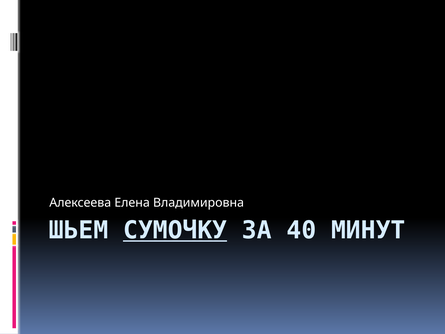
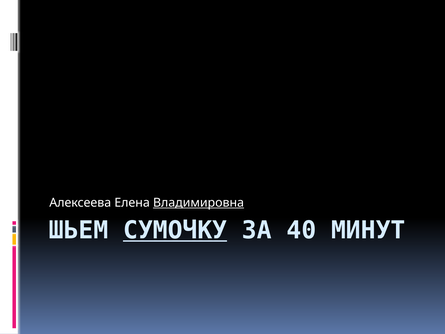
Владимировна underline: none -> present
